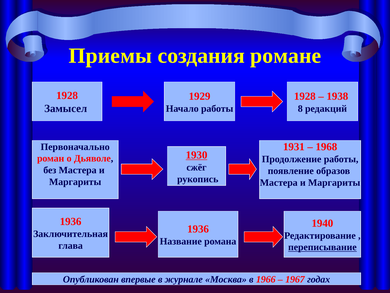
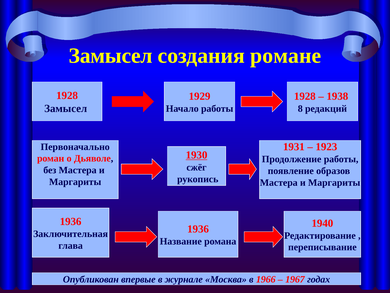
Приемы at (110, 56): Приемы -> Замысел
1968: 1968 -> 1923
переписывание underline: present -> none
